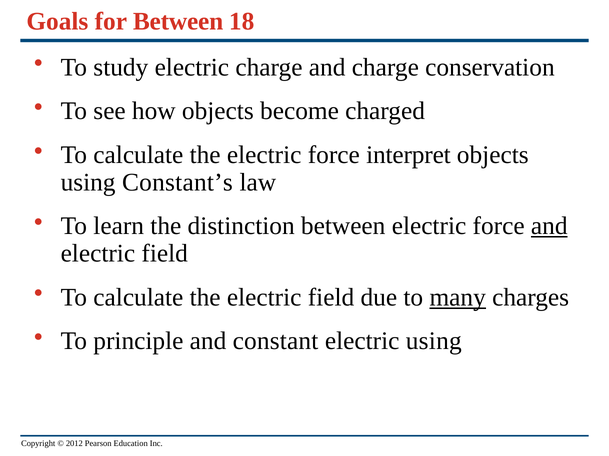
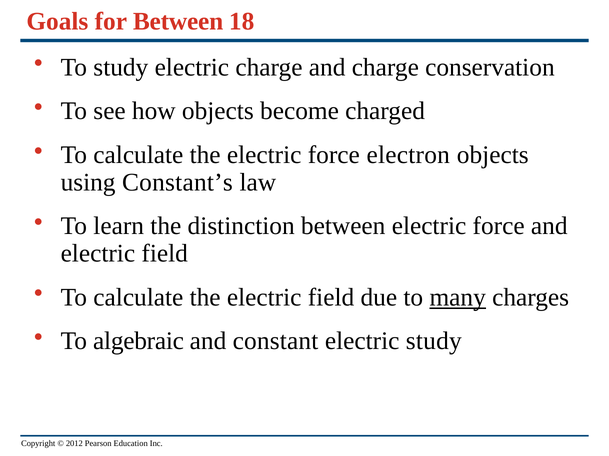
interpret: interpret -> electron
and at (549, 226) underline: present -> none
principle: principle -> algebraic
electric using: using -> study
